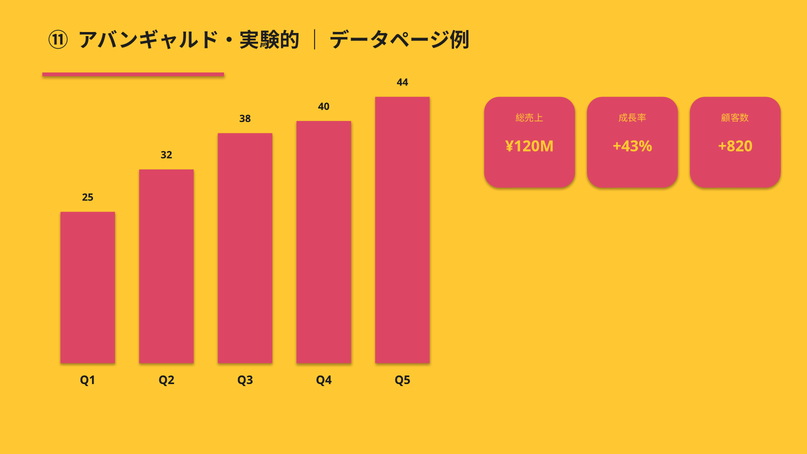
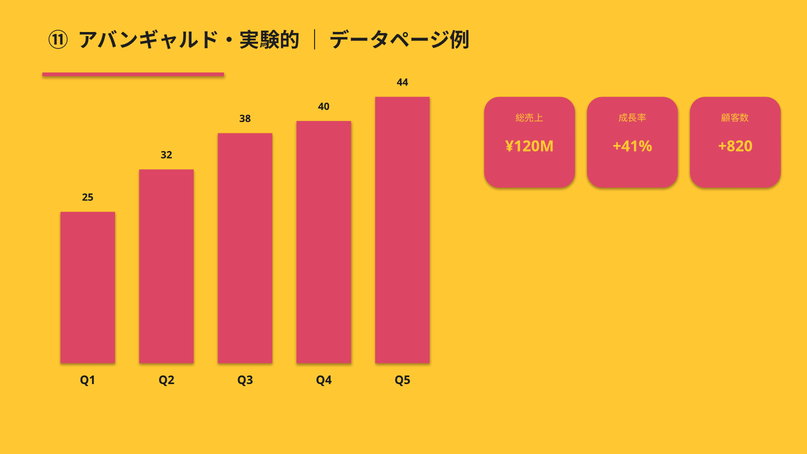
+43%: +43% -> +41%
